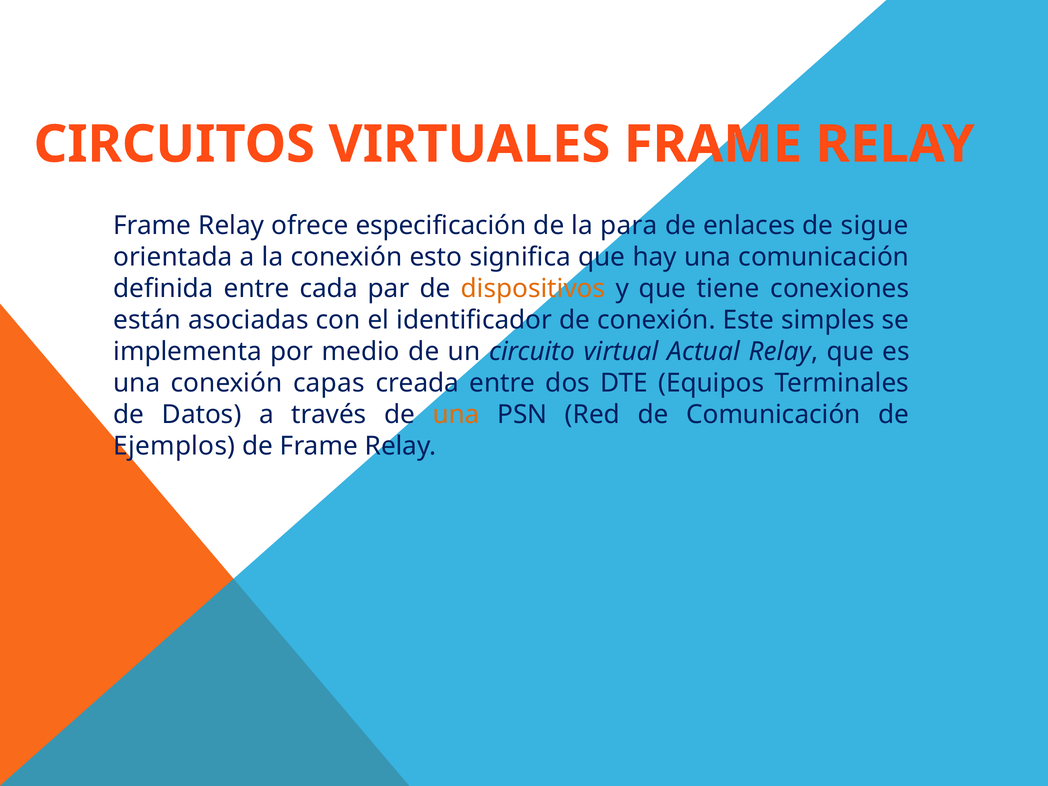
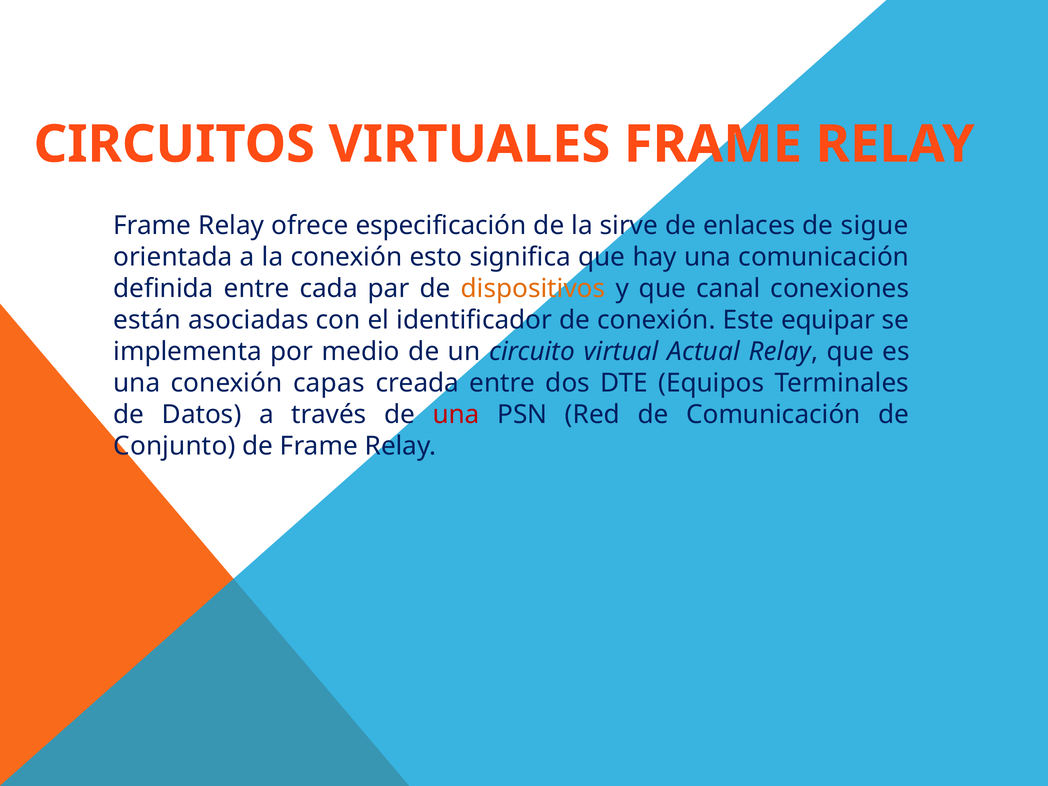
para: para -> sirve
tiene: tiene -> canal
simples: simples -> equipar
una at (456, 414) colour: orange -> red
Ejemplos: Ejemplos -> Conjunto
